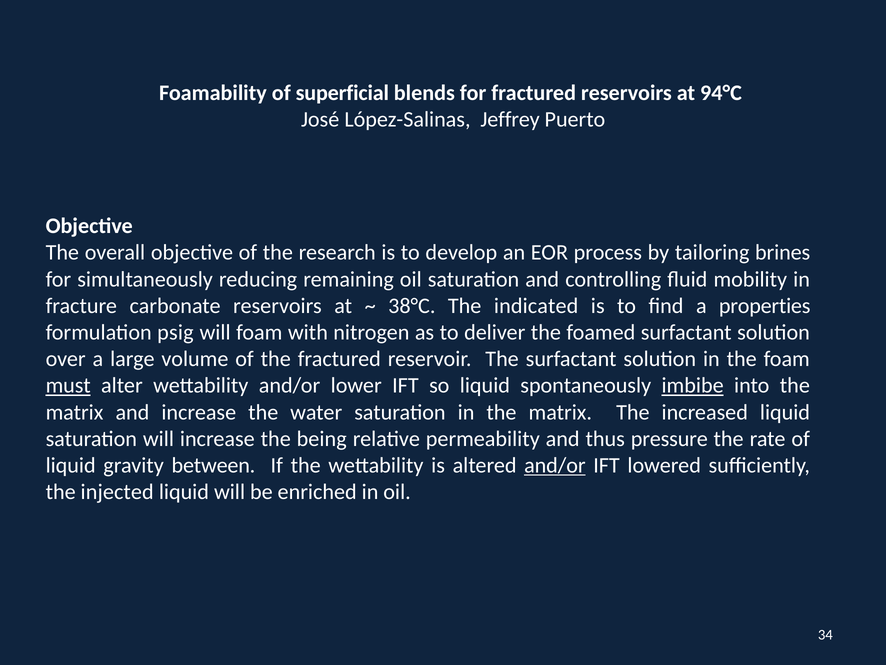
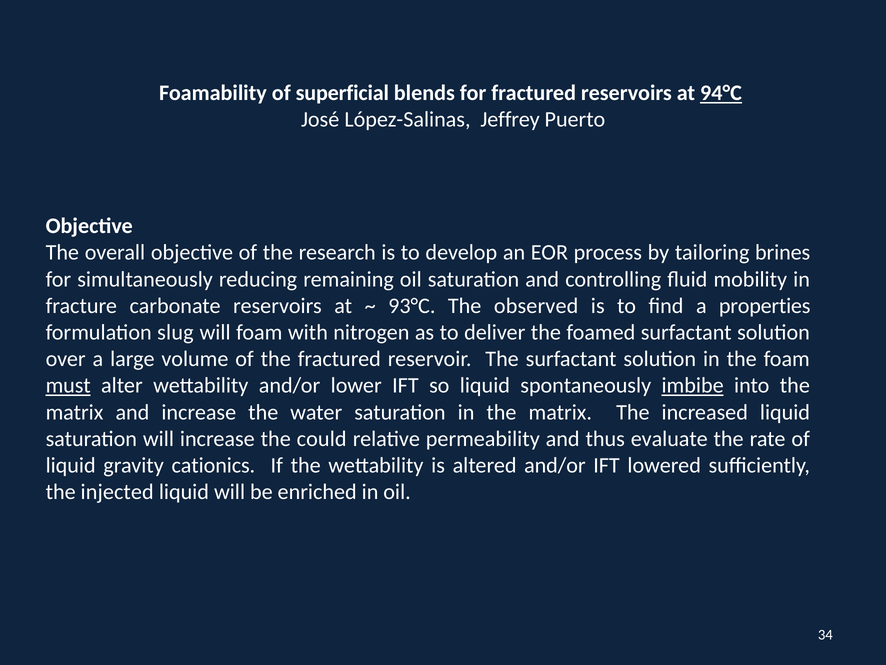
94°C underline: none -> present
38°C: 38°C -> 93°C
indicated: indicated -> observed
psig: psig -> slug
being: being -> could
pressure: pressure -> evaluate
between: between -> cationics
and/or at (555, 465) underline: present -> none
